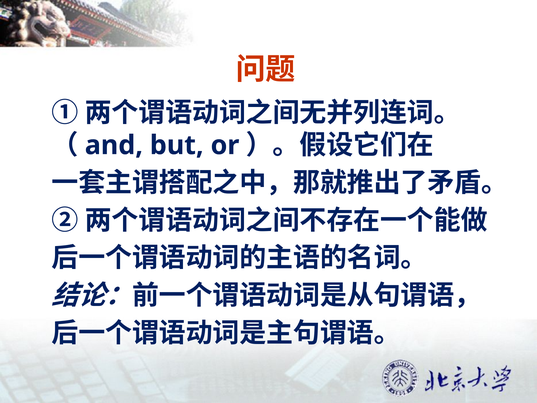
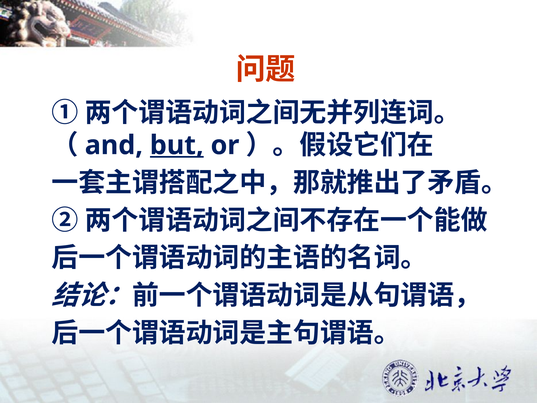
but underline: none -> present
